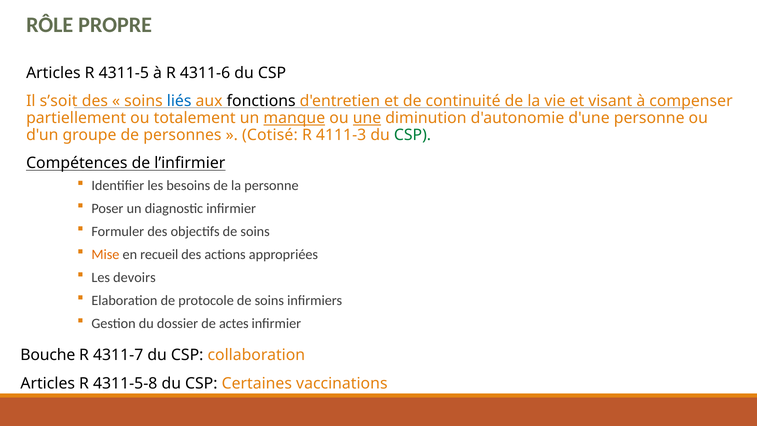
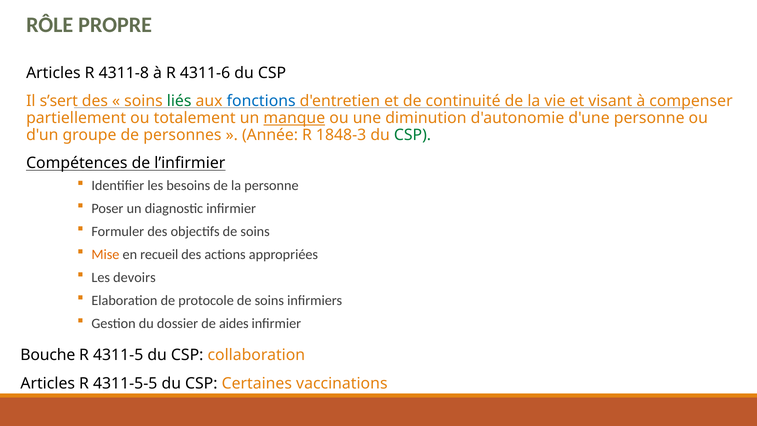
4311-5: 4311-5 -> 4311-8
s’soit: s’soit -> s’sert
liés colour: blue -> green
fonctions colour: black -> blue
une underline: present -> none
Cotisé: Cotisé -> Année
4111-3: 4111-3 -> 1848-3
actes: actes -> aides
4311-7: 4311-7 -> 4311-5
4311-5-8: 4311-5-8 -> 4311-5-5
